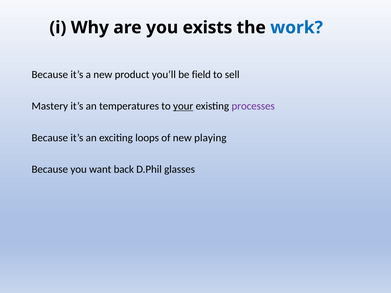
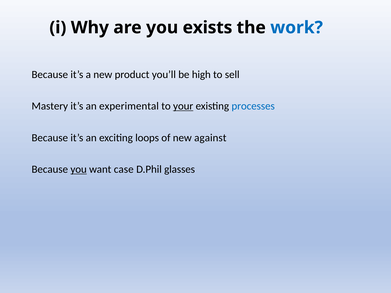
field: field -> high
temperatures: temperatures -> experimental
processes colour: purple -> blue
playing: playing -> against
you at (79, 170) underline: none -> present
back: back -> case
